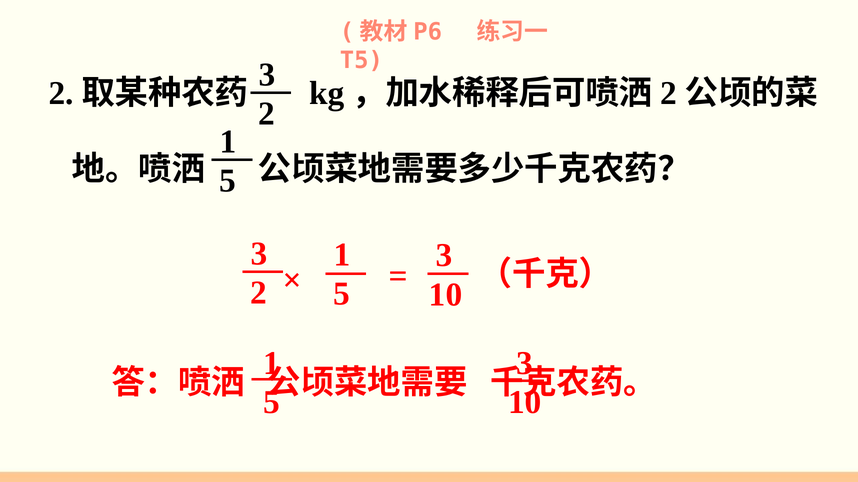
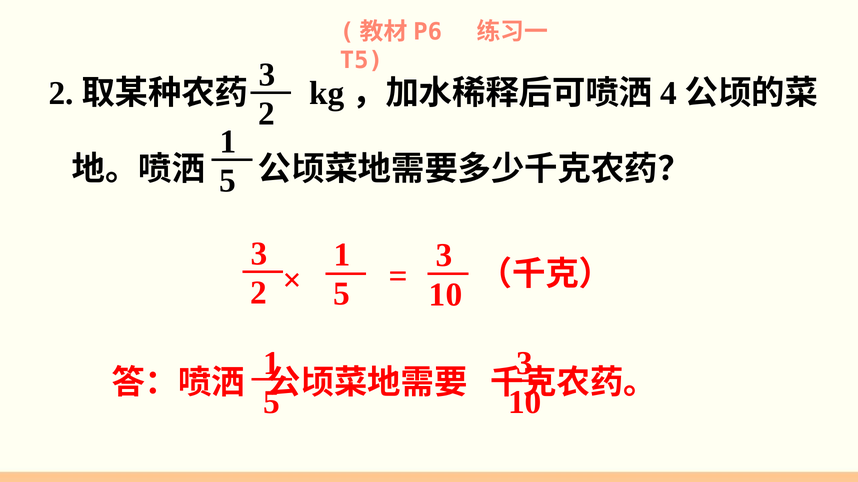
2 at (668, 93): 2 -> 4
